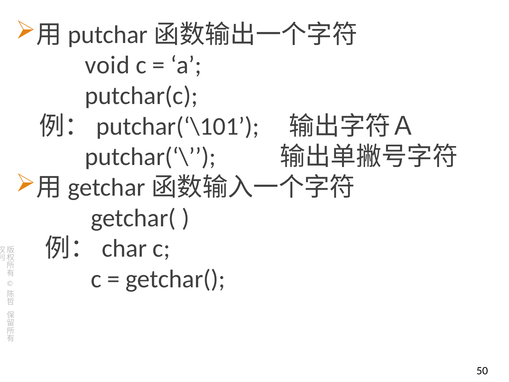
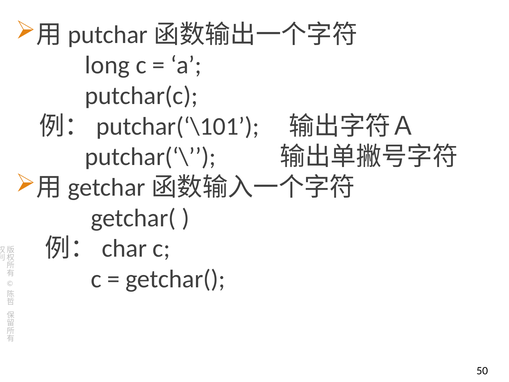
void: void -> long
